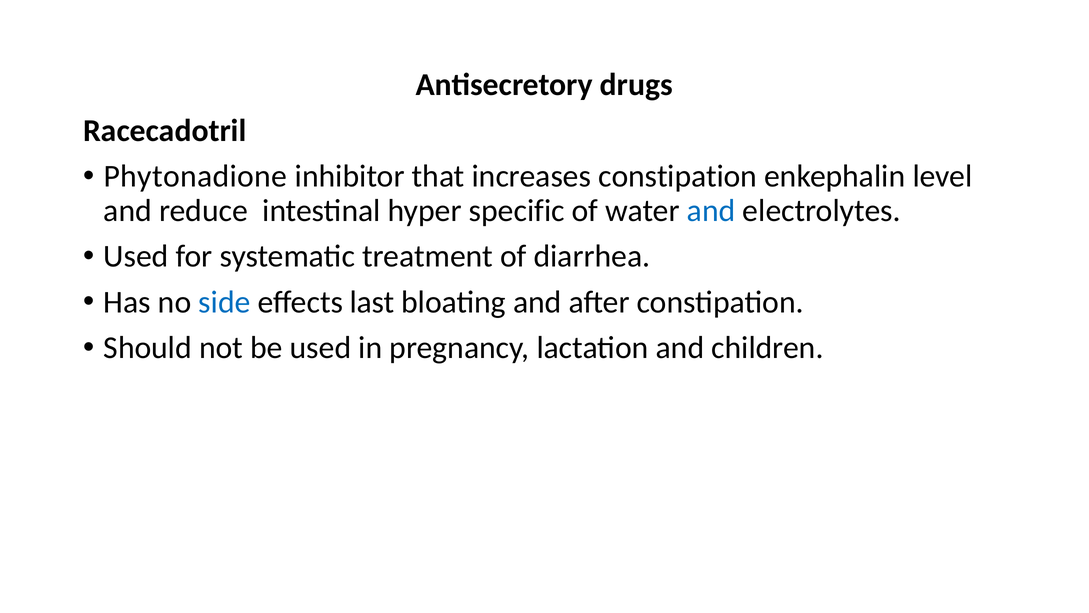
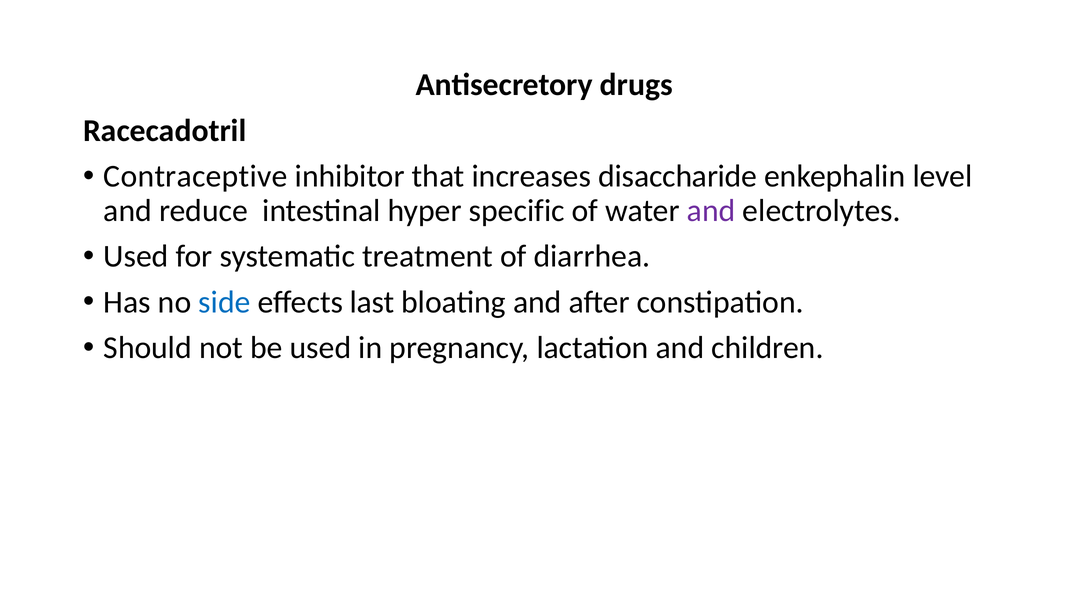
Phytonadione: Phytonadione -> Contraceptive
increases constipation: constipation -> disaccharide
and at (711, 211) colour: blue -> purple
